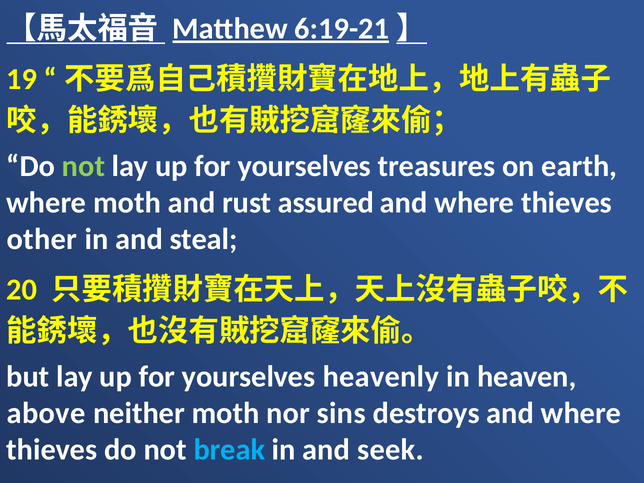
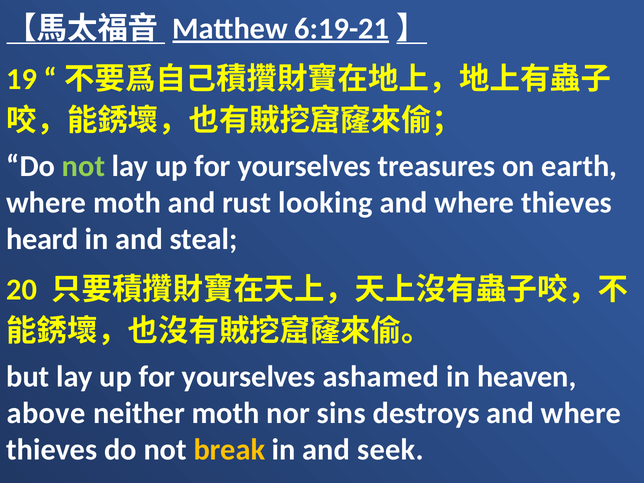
assured: assured -> looking
other: other -> heard
heavenly: heavenly -> ashamed
break colour: light blue -> yellow
